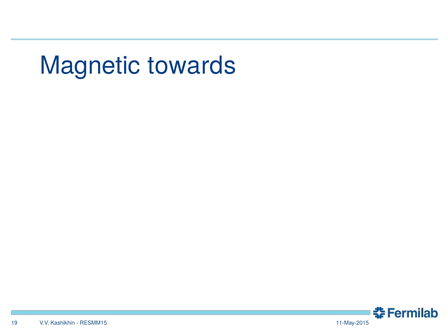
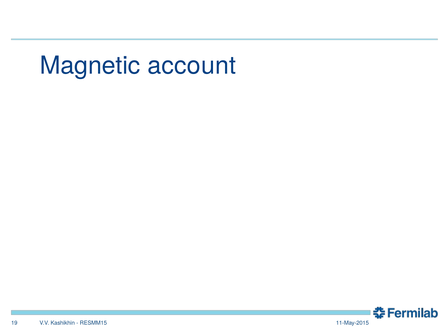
towards: towards -> account
